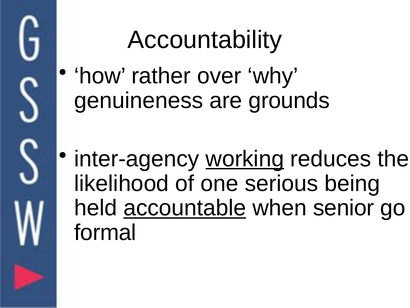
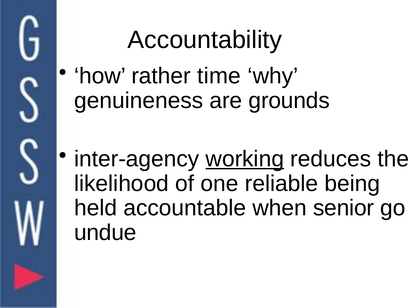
over: over -> time
serious: serious -> reliable
accountable underline: present -> none
formal: formal -> undue
